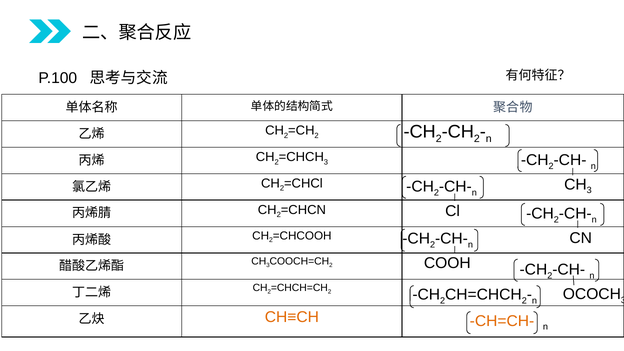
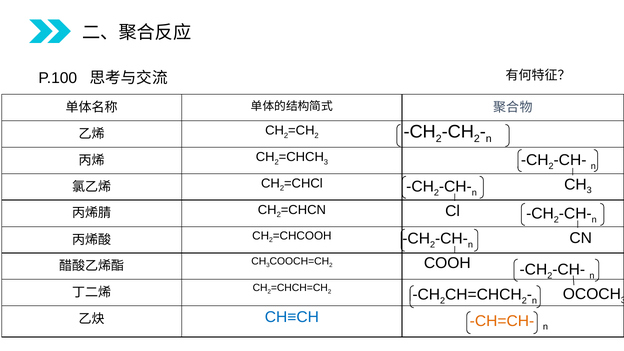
CH≡CH colour: orange -> blue
